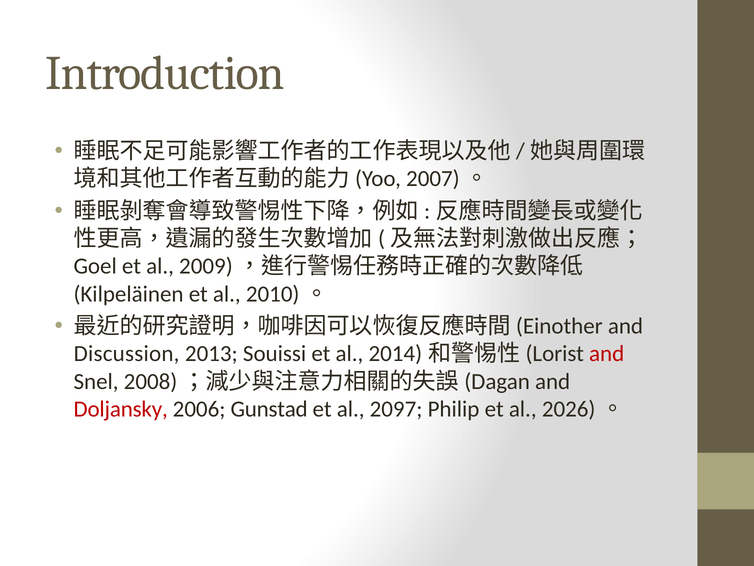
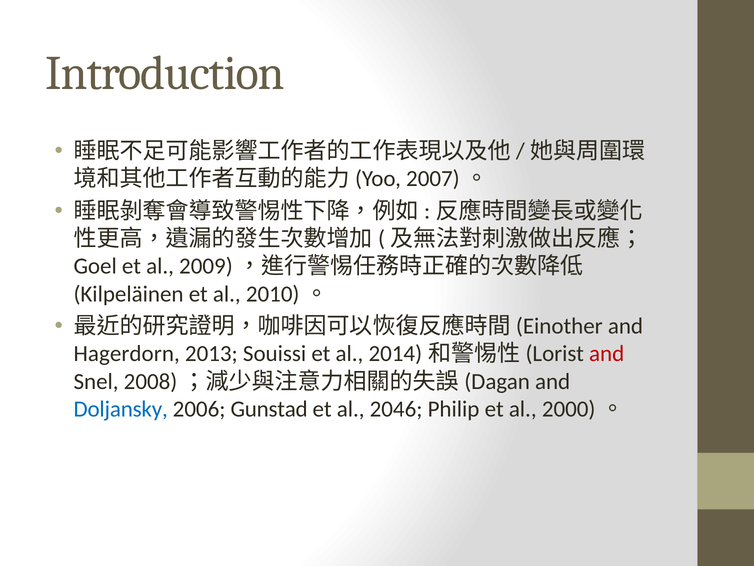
Discussion: Discussion -> Hagerdorn
Doljansky colour: red -> blue
2097: 2097 -> 2046
2026: 2026 -> 2000
